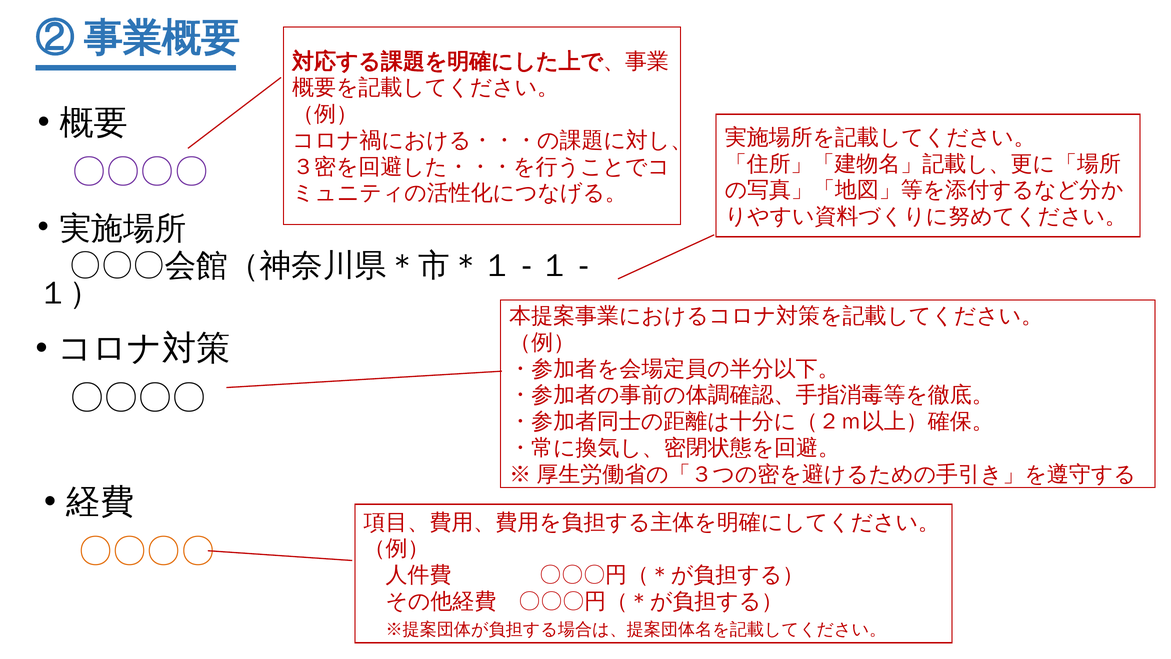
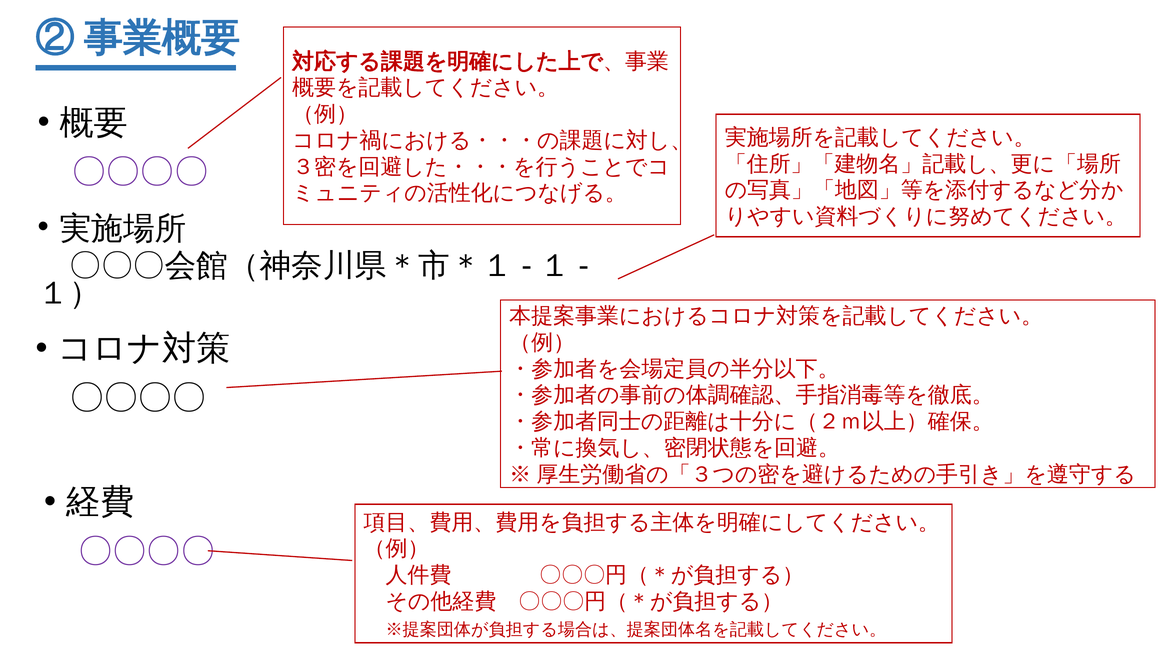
〇〇〇〇 at (146, 551) colour: orange -> purple
